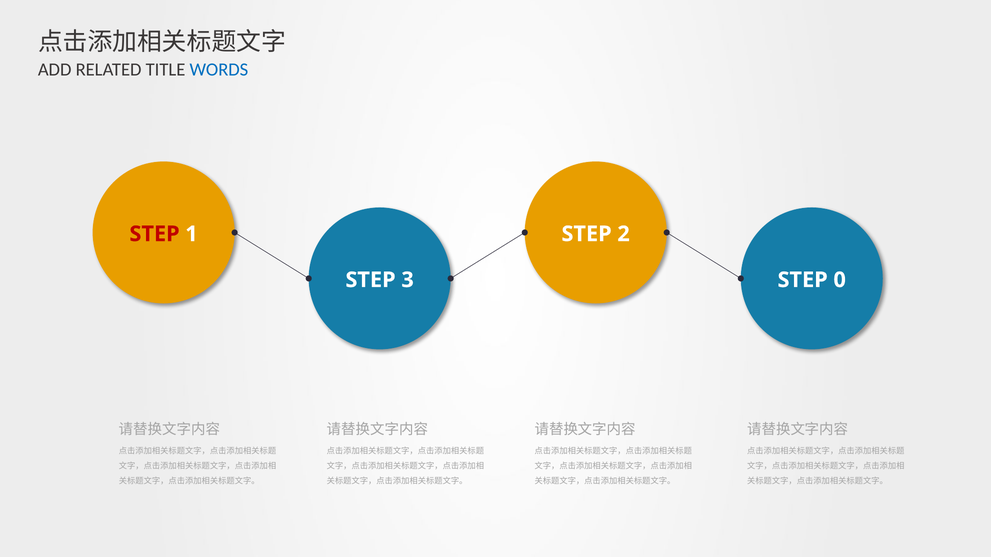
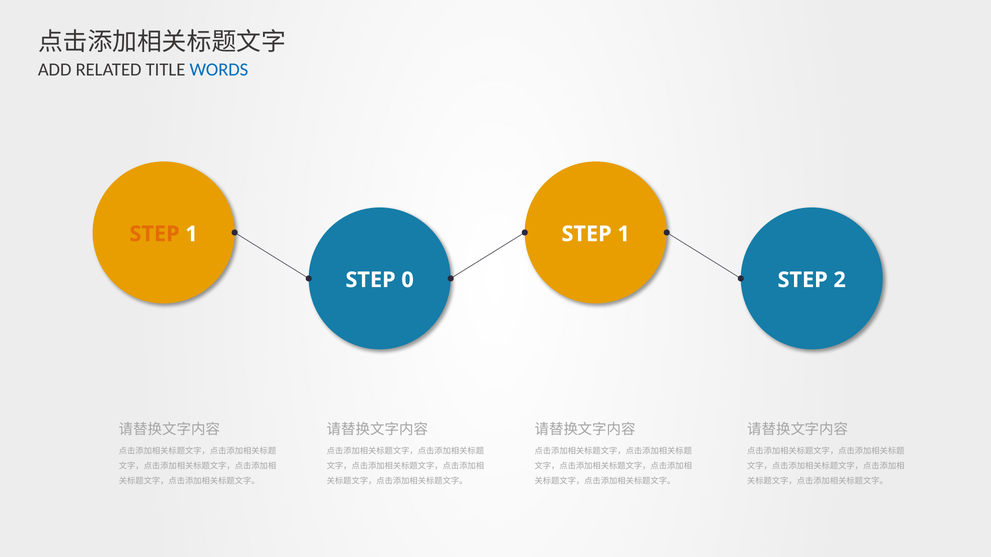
STEP at (155, 234) colour: red -> orange
2 at (624, 234): 2 -> 1
3: 3 -> 0
0: 0 -> 2
